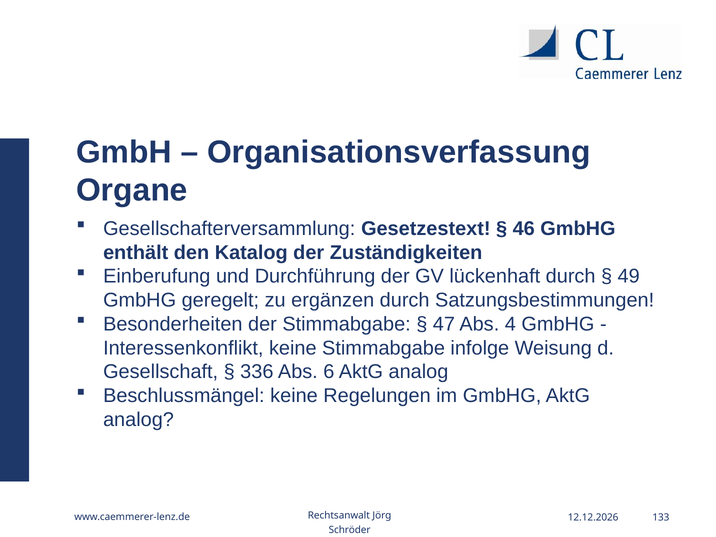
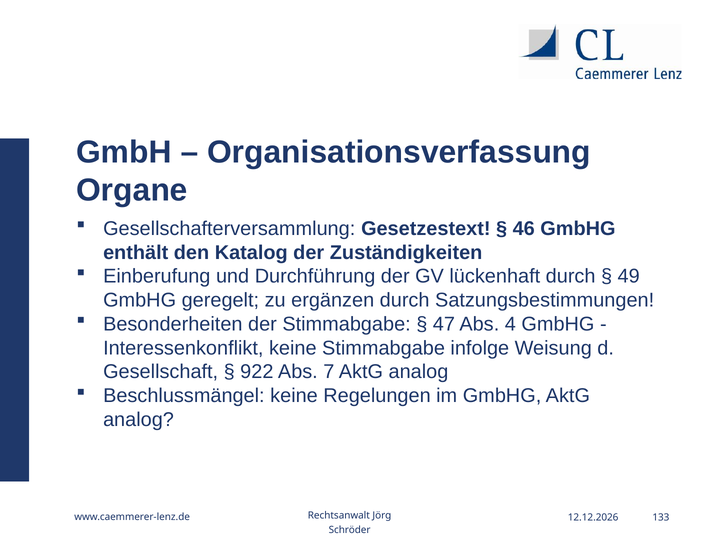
336: 336 -> 922
6: 6 -> 7
